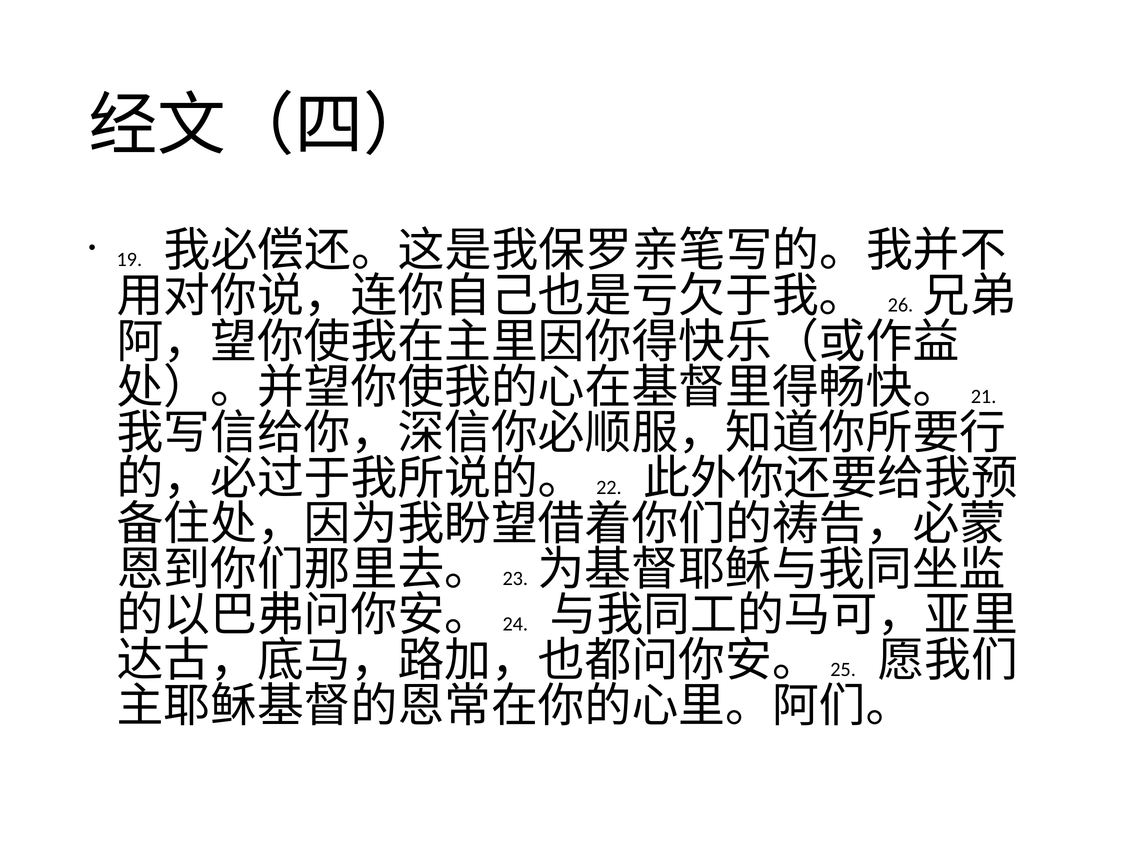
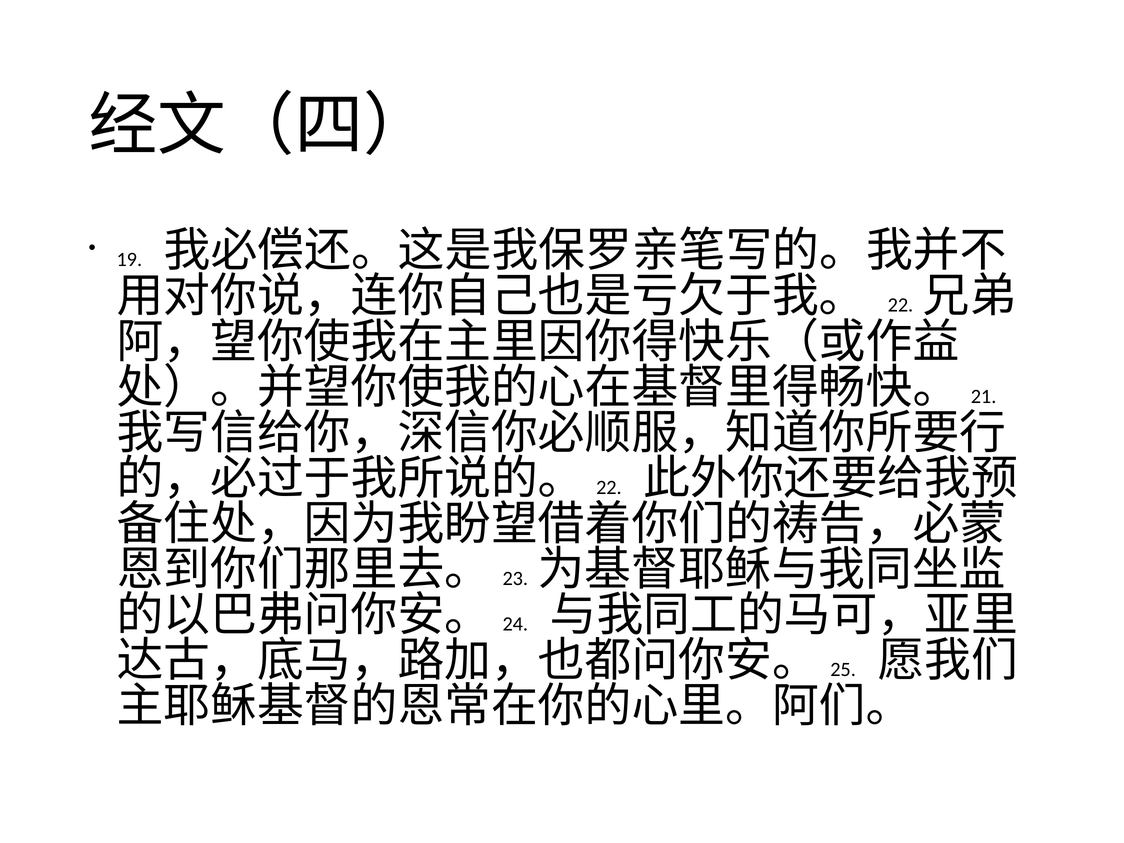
26 at (900, 305): 26 -> 22
